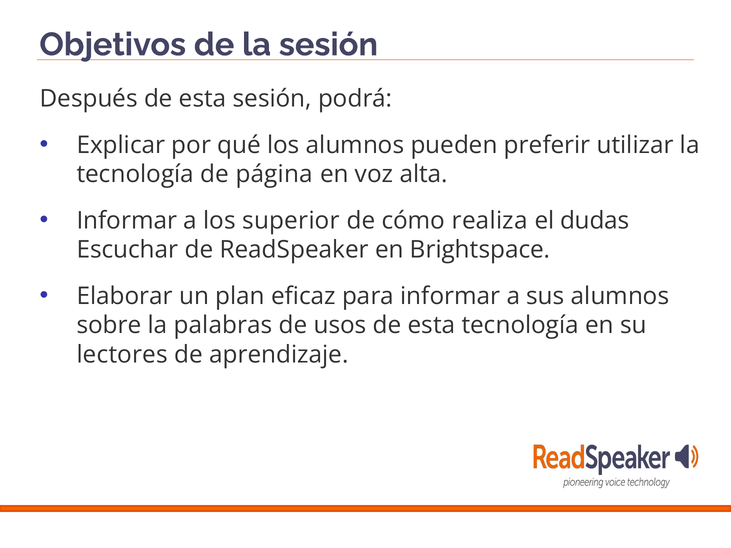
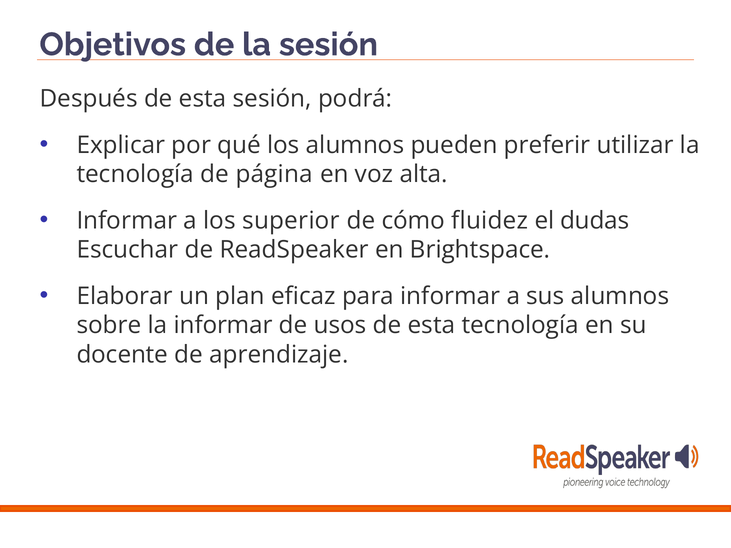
realiza: realiza -> fluidez
la palabras: palabras -> informar
lectores: lectores -> docente
